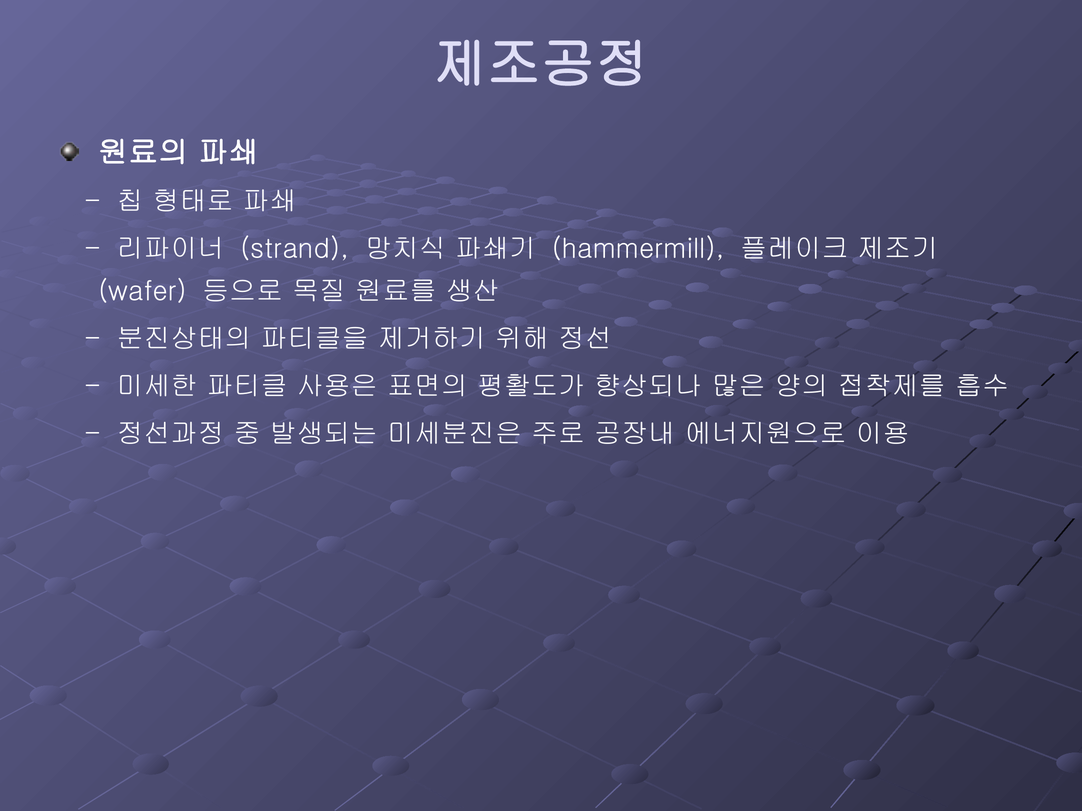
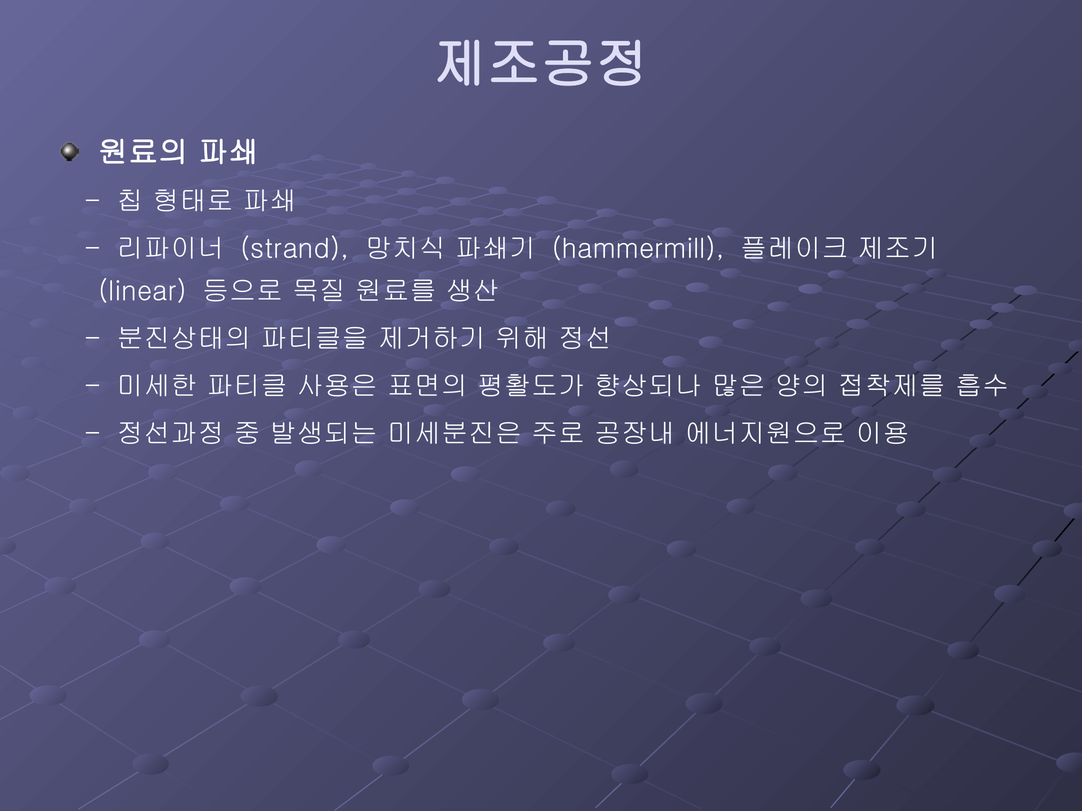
wafer: wafer -> linear
